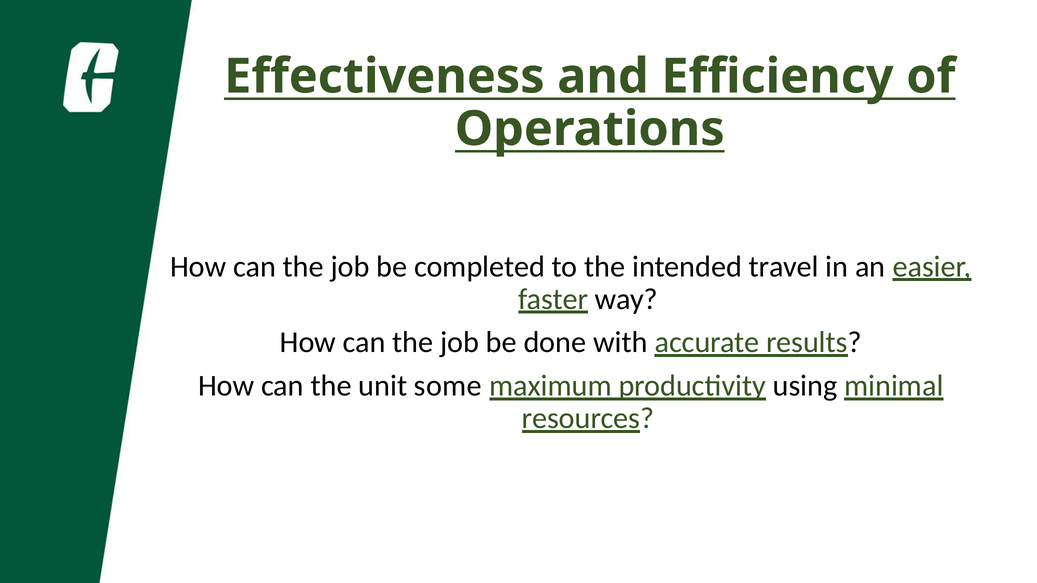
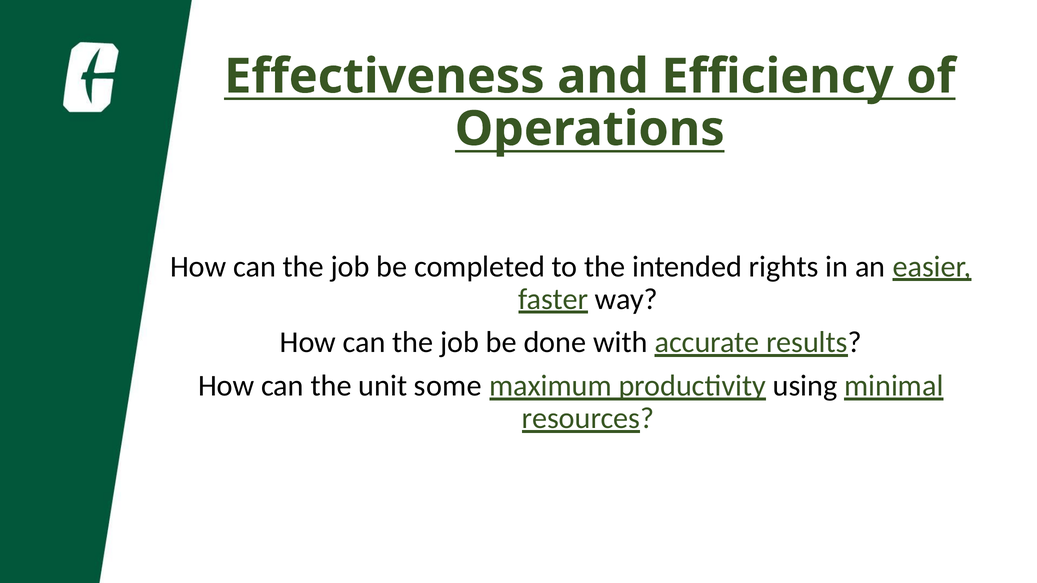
travel: travel -> rights
